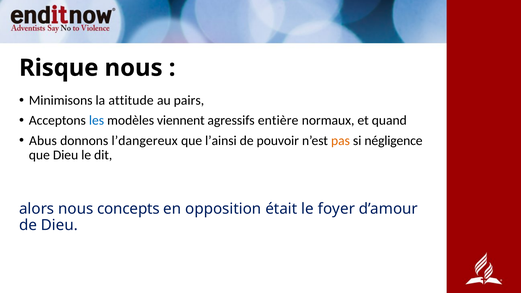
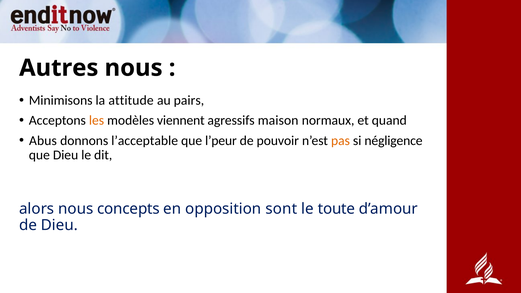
Risque: Risque -> Autres
les colour: blue -> orange
entière: entière -> maison
l’dangereux: l’dangereux -> l’acceptable
l’ainsi: l’ainsi -> l’peur
était: était -> sont
foyer: foyer -> toute
